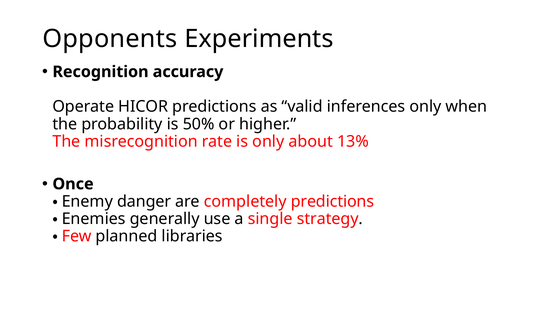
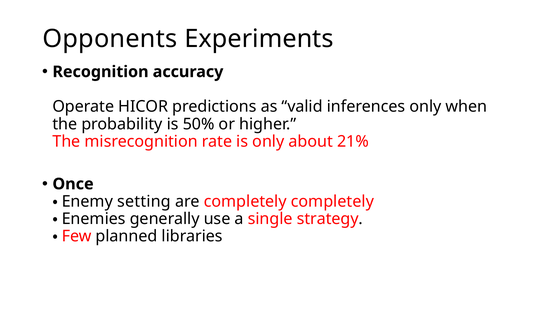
13%: 13% -> 21%
danger: danger -> setting
completely predictions: predictions -> completely
